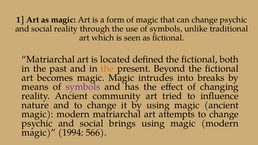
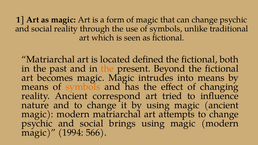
into breaks: breaks -> means
symbols at (83, 87) colour: purple -> orange
community: community -> correspond
